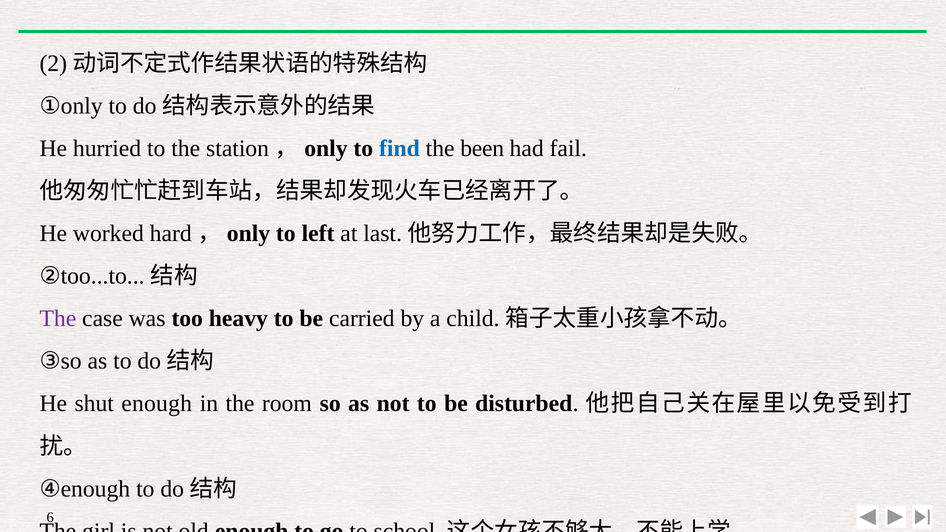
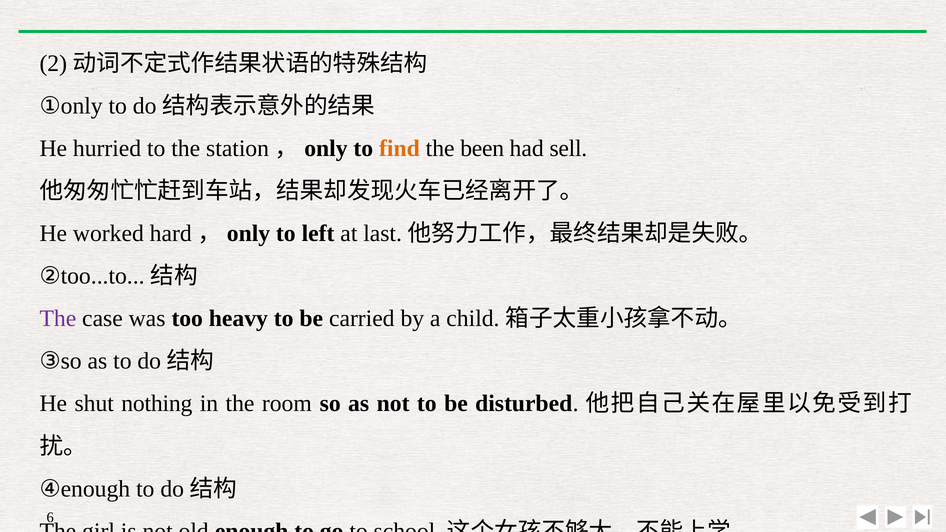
find colour: blue -> orange
fail: fail -> sell
shut enough: enough -> nothing
